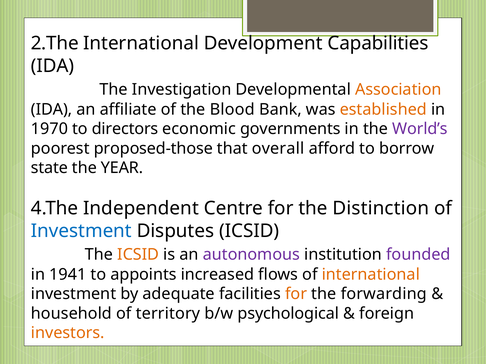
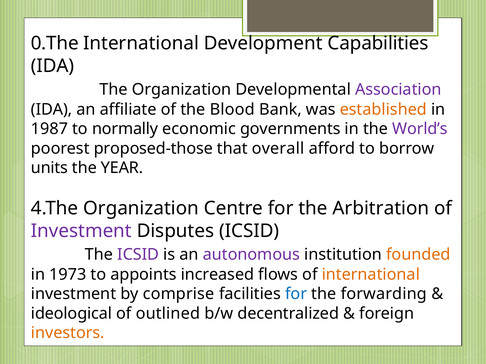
2.The: 2.The -> 0.The
The Investigation: Investigation -> Organization
Association colour: orange -> purple
1970: 1970 -> 1987
directors: directors -> normally
state: state -> units
4.The Independent: Independent -> Organization
Distinction: Distinction -> Arbitration
Investment at (81, 231) colour: blue -> purple
ICSID at (138, 255) colour: orange -> purple
founded colour: purple -> orange
1941: 1941 -> 1973
adequate: adequate -> comprise
for at (296, 294) colour: orange -> blue
household: household -> ideological
territory: territory -> outlined
psychological: psychological -> decentralized
